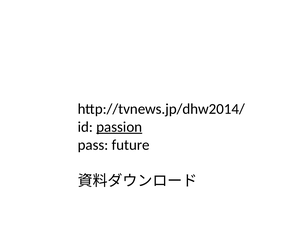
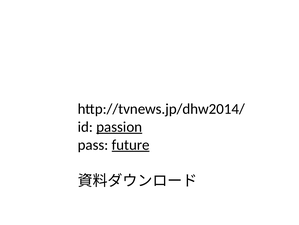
future underline: none -> present
